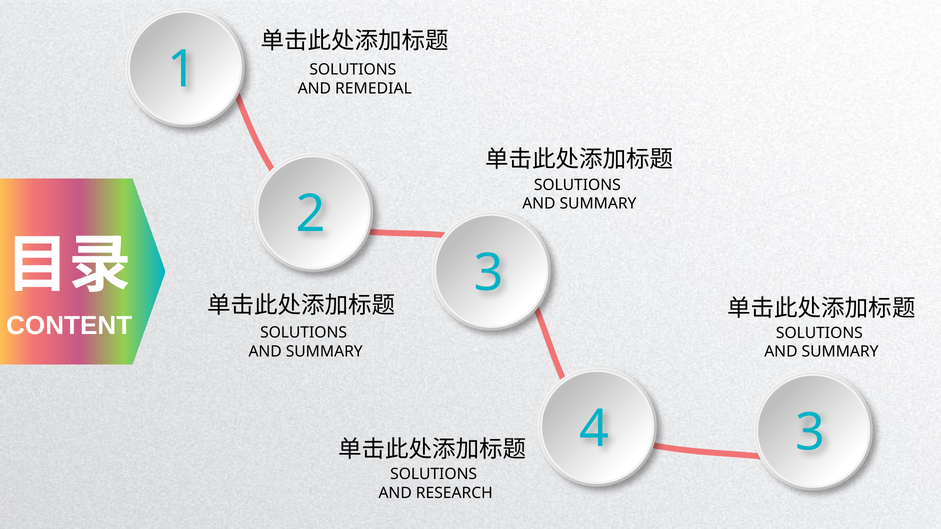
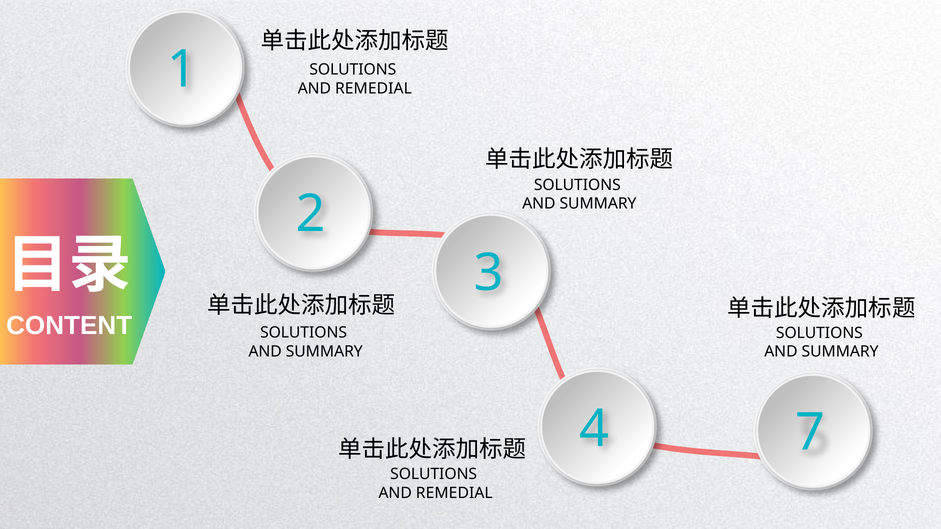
4 3: 3 -> 7
RESEARCH at (454, 493): RESEARCH -> REMEDIAL
